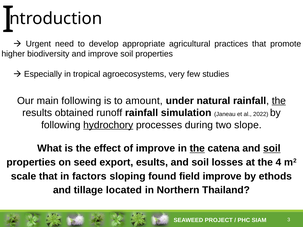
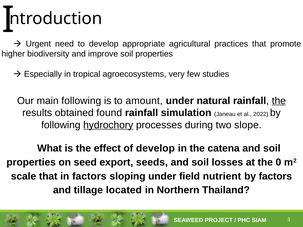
runoff: runoff -> found
of improve: improve -> develop
the at (197, 149) underline: present -> none
soil at (272, 149) underline: present -> none
esults: esults -> seeds
4: 4 -> 0
sloping found: found -> under
field improve: improve -> nutrient
by ethods: ethods -> factors
